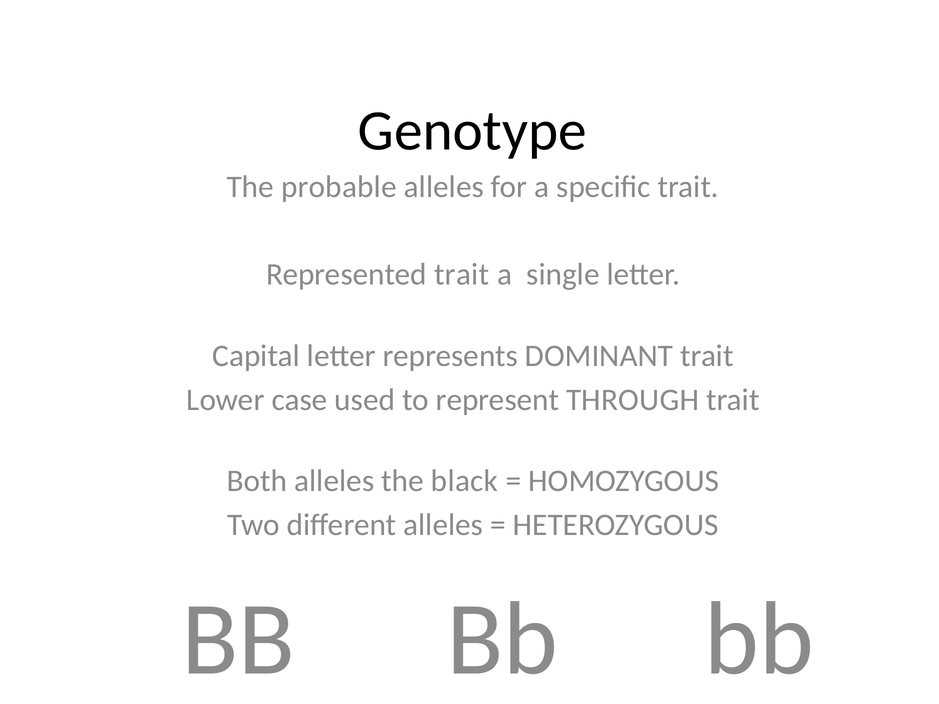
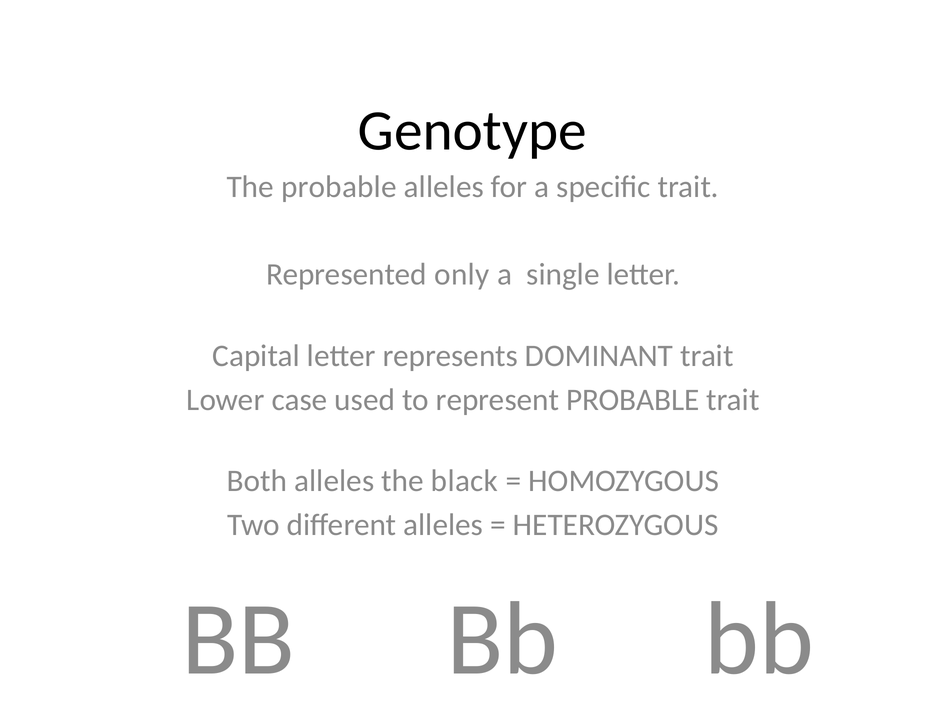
Represented trait: trait -> only
represent THROUGH: THROUGH -> PROBABLE
